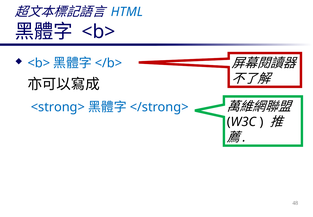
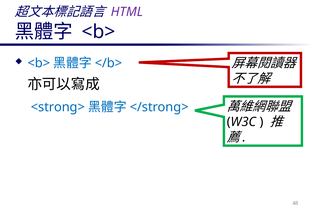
HTML colour: blue -> purple
